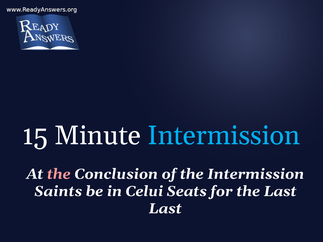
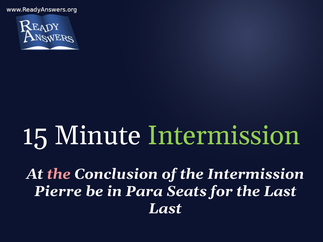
Intermission at (224, 136) colour: light blue -> light green
Saints: Saints -> Pierre
Celui: Celui -> Para
